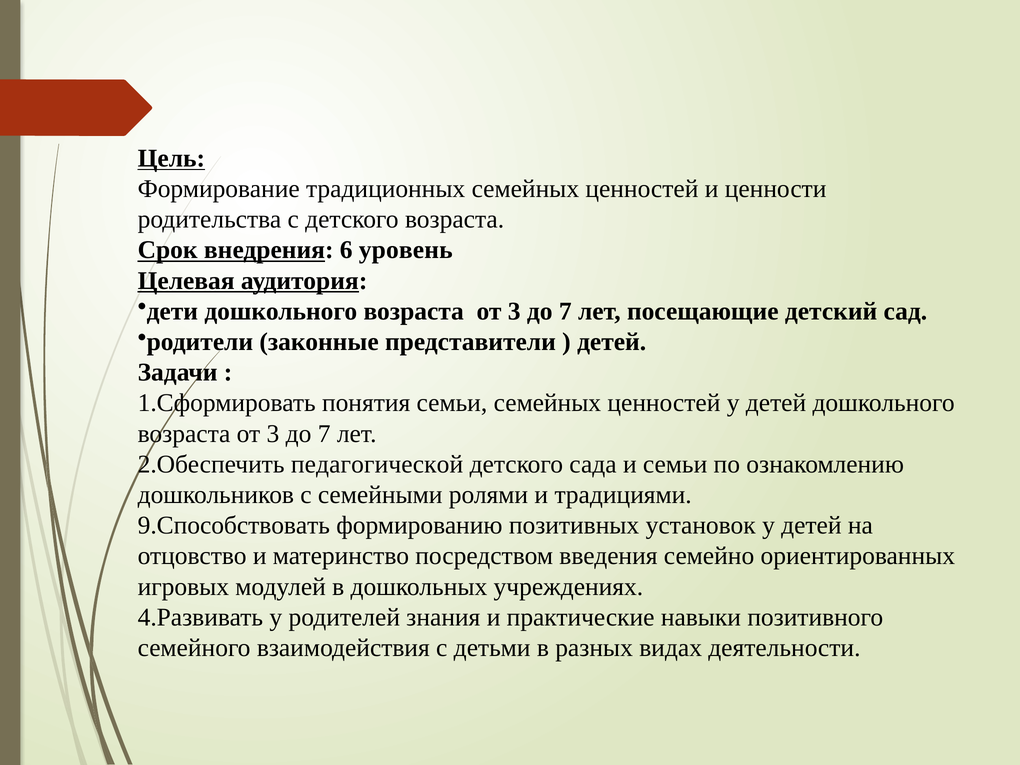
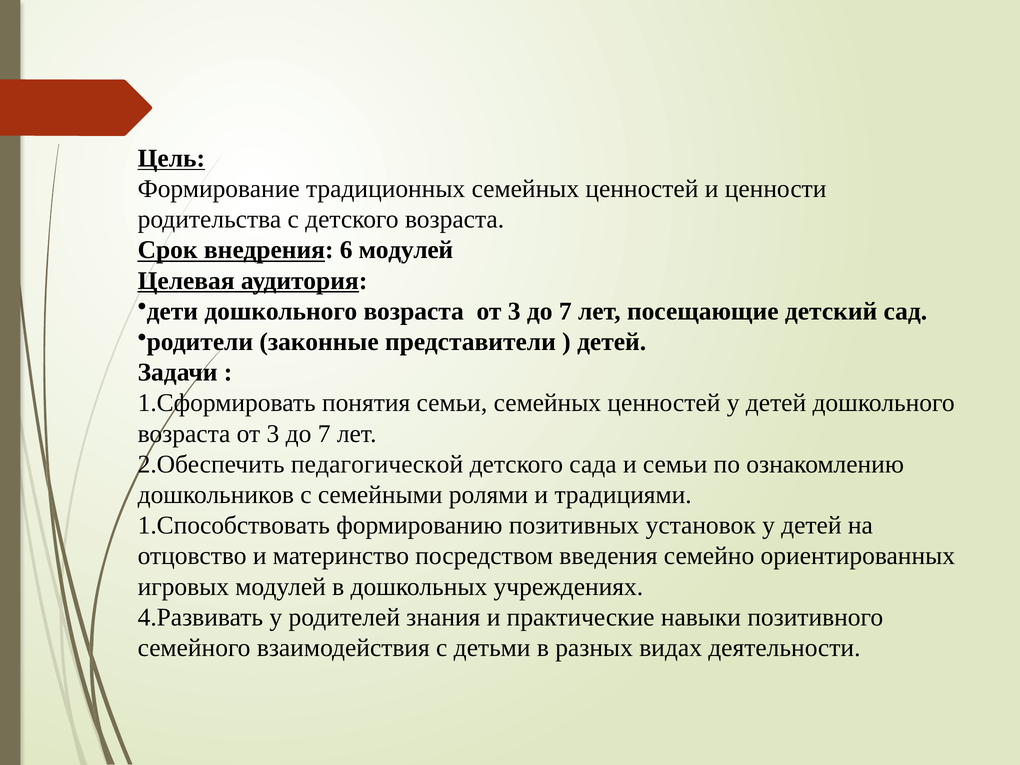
6 уровень: уровень -> модулей
9.Способствовать: 9.Способствовать -> 1.Способствовать
